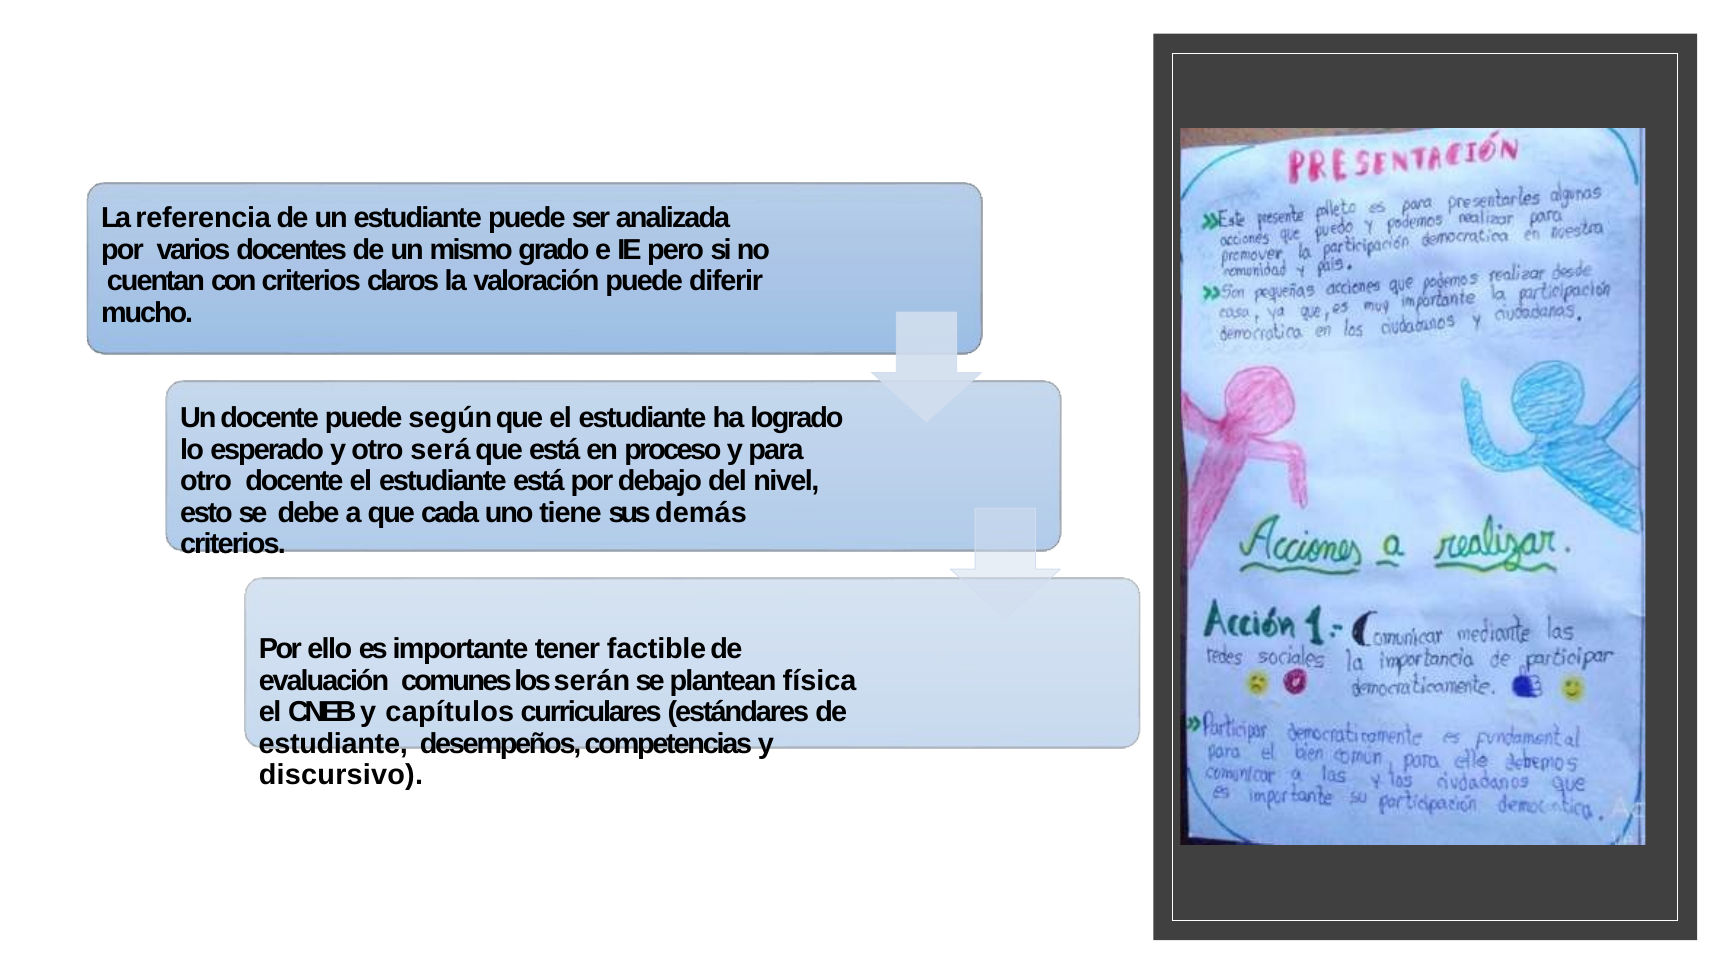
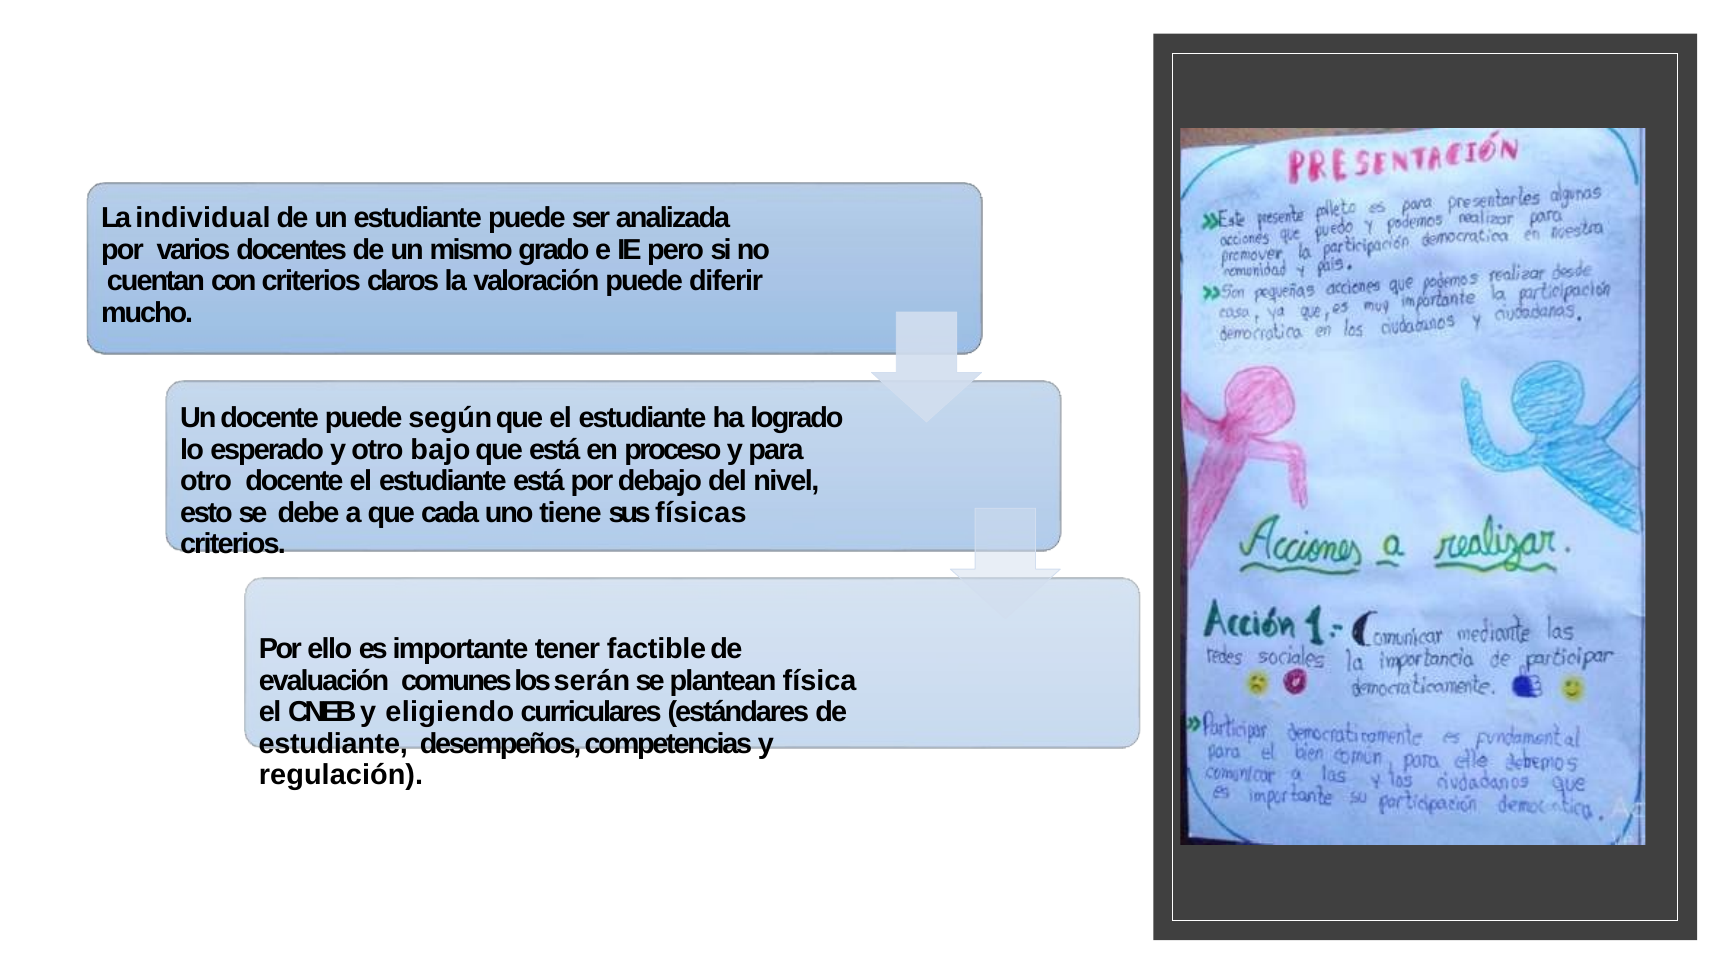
referencia: referencia -> individual
será: será -> bajo
demás: demás -> físicas
capítulos: capítulos -> eligiendo
discursivo: discursivo -> regulación
